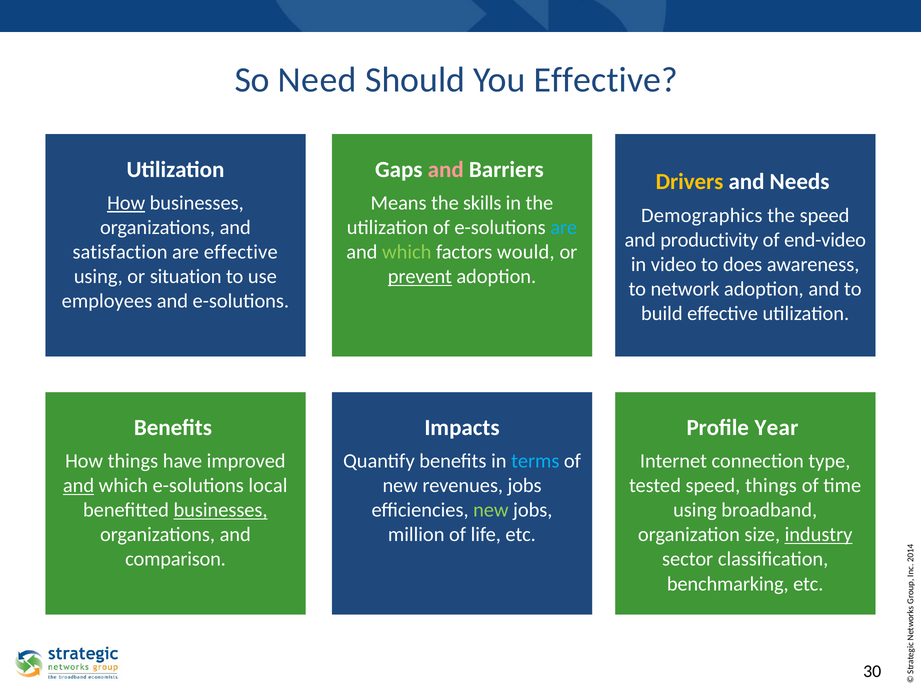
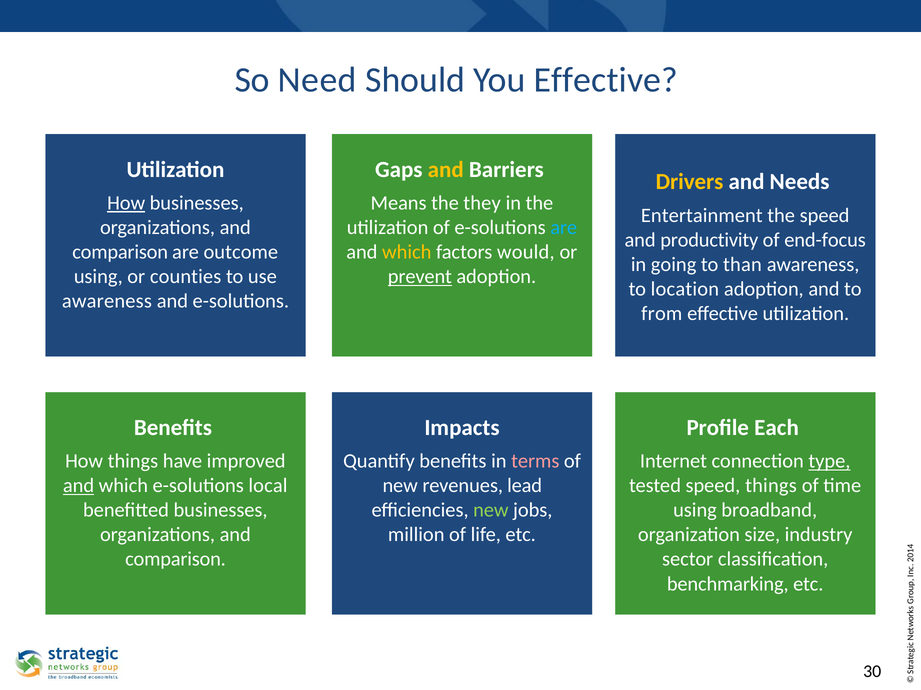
and at (446, 170) colour: pink -> yellow
skills: skills -> they
Demographics: Demographics -> Entertainment
end-video: end-video -> end-focus
satisfaction at (120, 252): satisfaction -> comparison
are effective: effective -> outcome
which at (407, 252) colour: light green -> yellow
video: video -> going
does: does -> than
situation: situation -> counties
network: network -> location
employees at (107, 301): employees -> awareness
build: build -> from
Year: Year -> Each
terms colour: light blue -> pink
type underline: none -> present
revenues jobs: jobs -> lead
businesses at (221, 511) underline: present -> none
industry underline: present -> none
